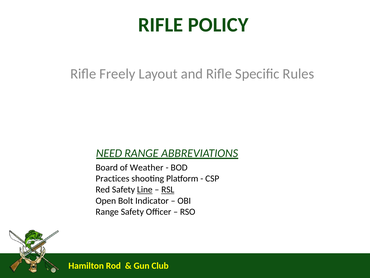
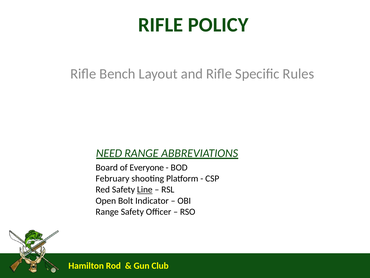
Freely: Freely -> Bench
Weather: Weather -> Everyone
Practices: Practices -> February
RSL underline: present -> none
